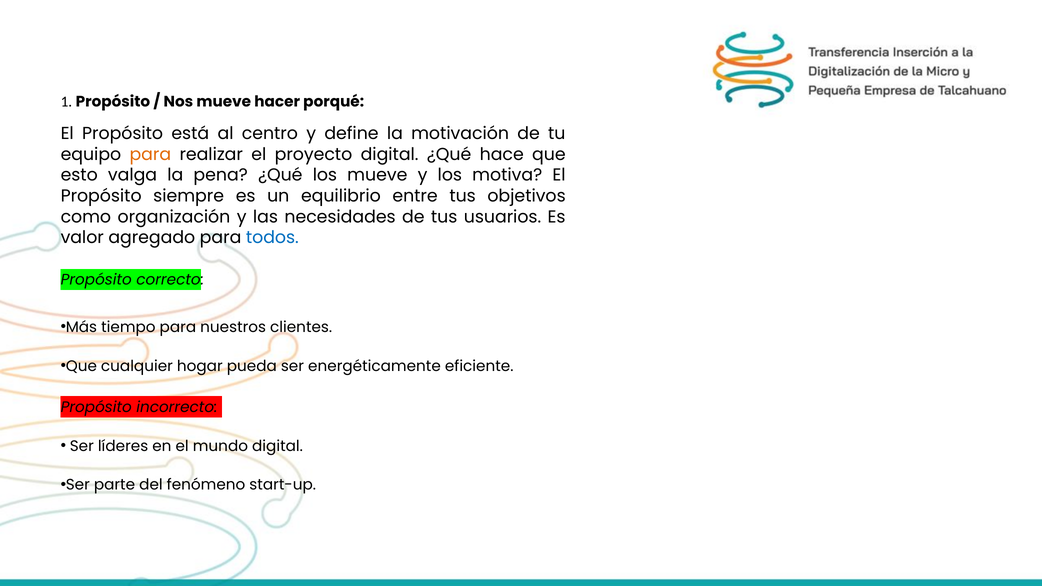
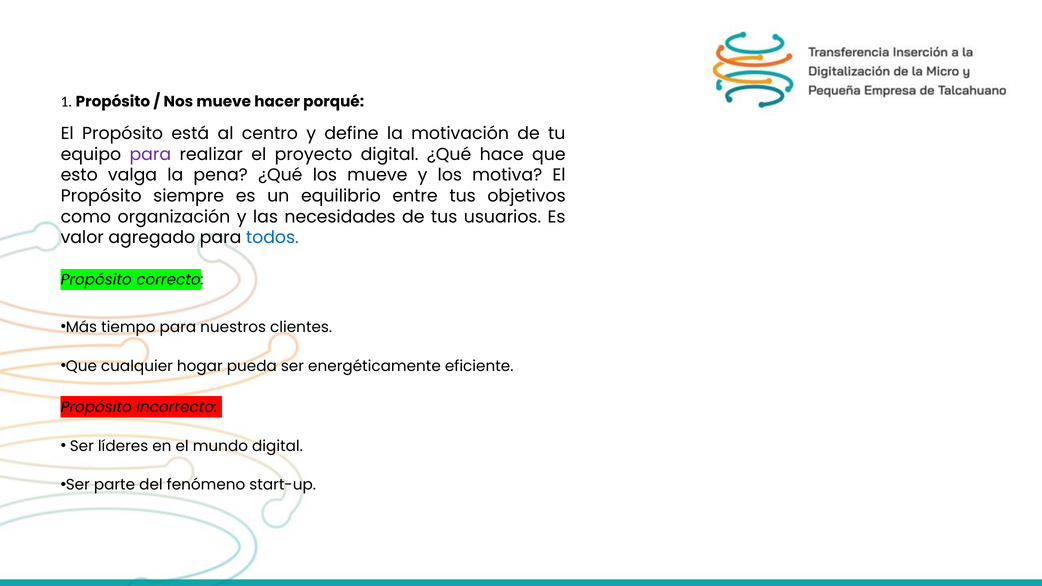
para at (150, 154) colour: orange -> purple
